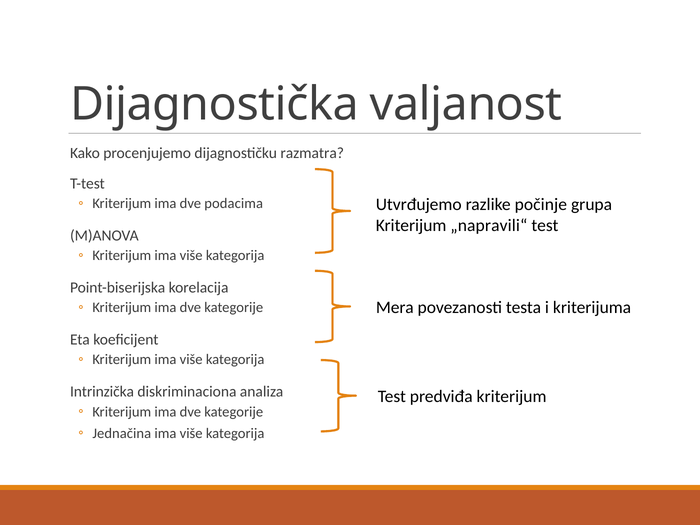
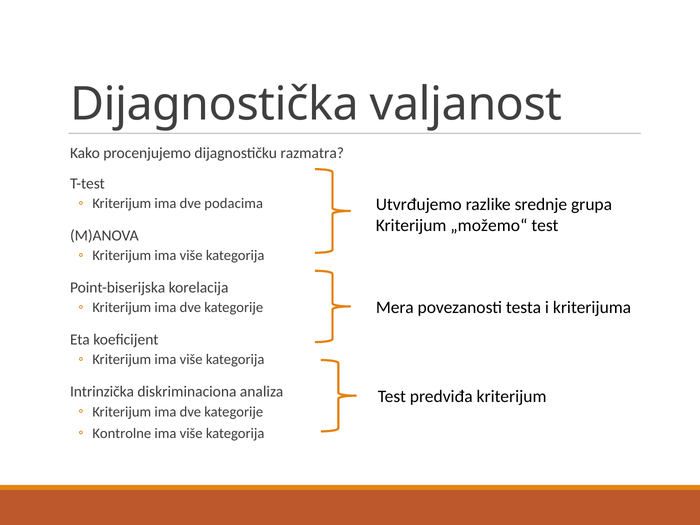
počinje: počinje -> srednje
„napravili“: „napravili“ -> „možemo“
Jednačina: Jednačina -> Kontrolne
